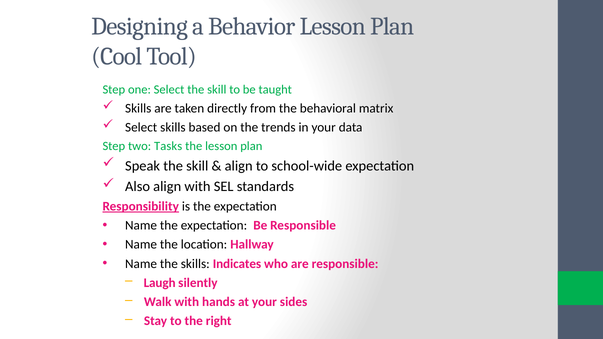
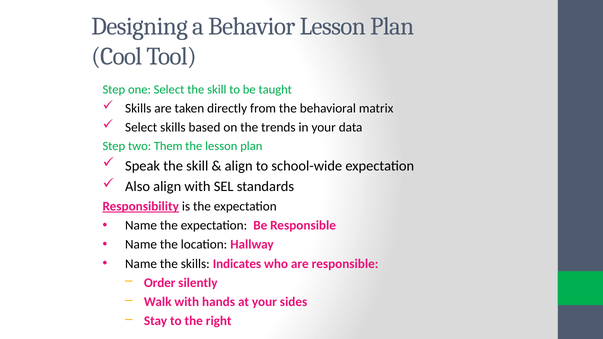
Tasks: Tasks -> Them
Laugh: Laugh -> Order
